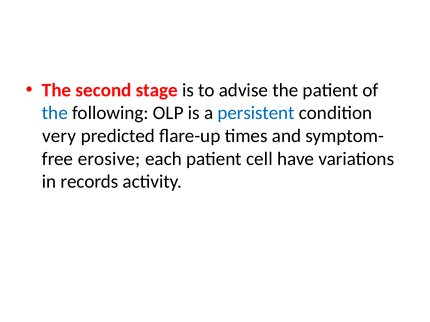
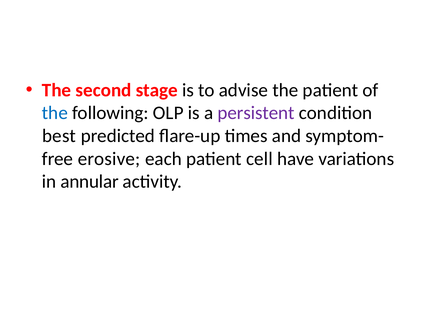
persistent colour: blue -> purple
very: very -> best
records: records -> annular
